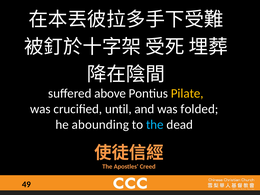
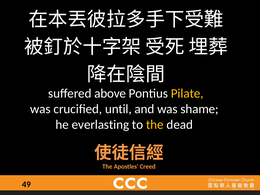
folded: folded -> shame
abounding: abounding -> everlasting
the at (155, 125) colour: light blue -> yellow
